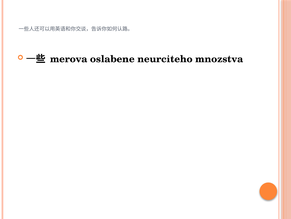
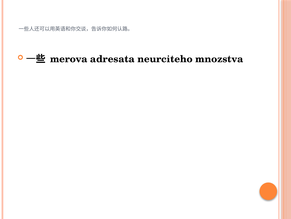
oslabene: oslabene -> adresata
